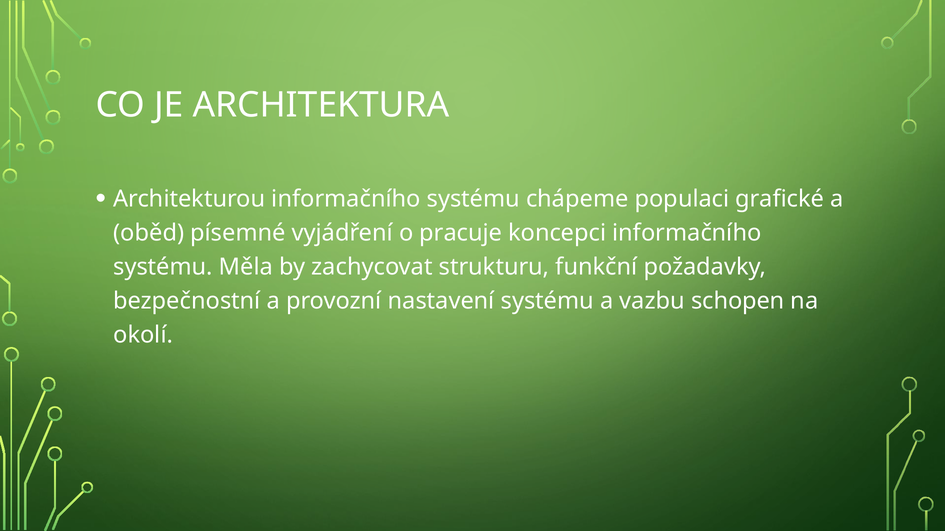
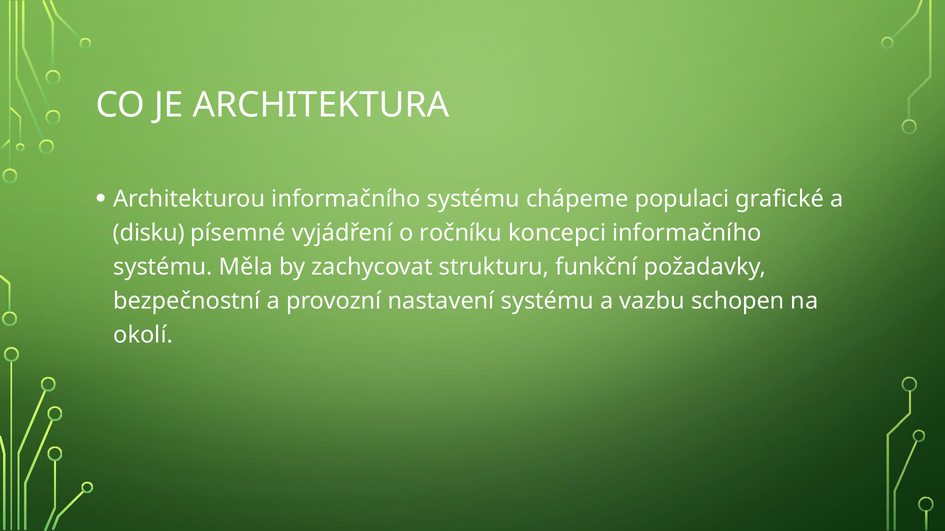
oběd: oběd -> disku
pracuje: pracuje -> ročníku
